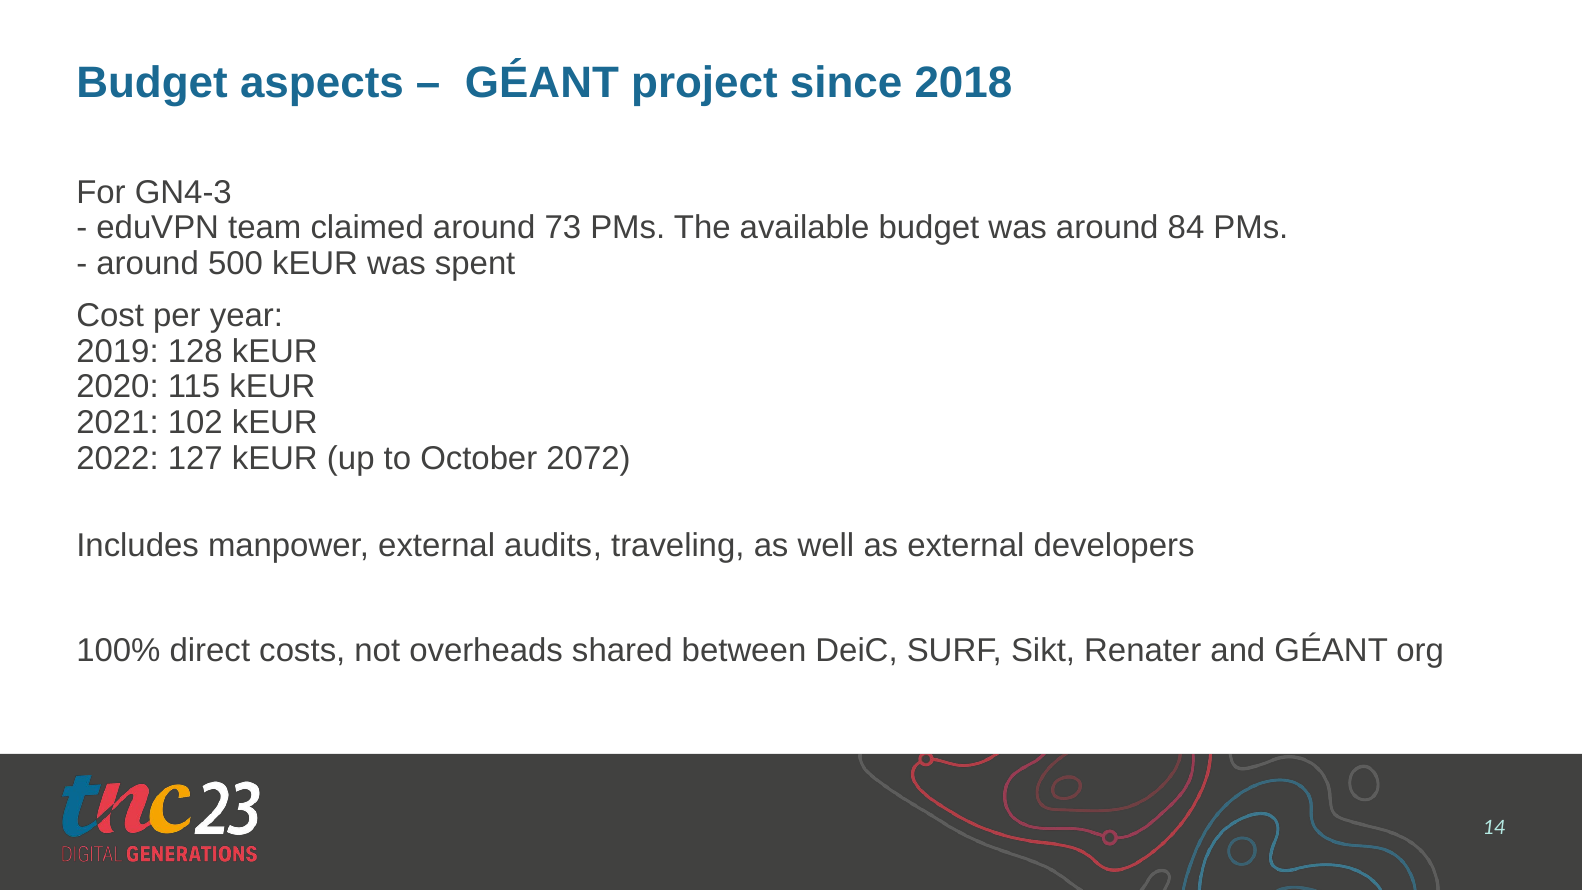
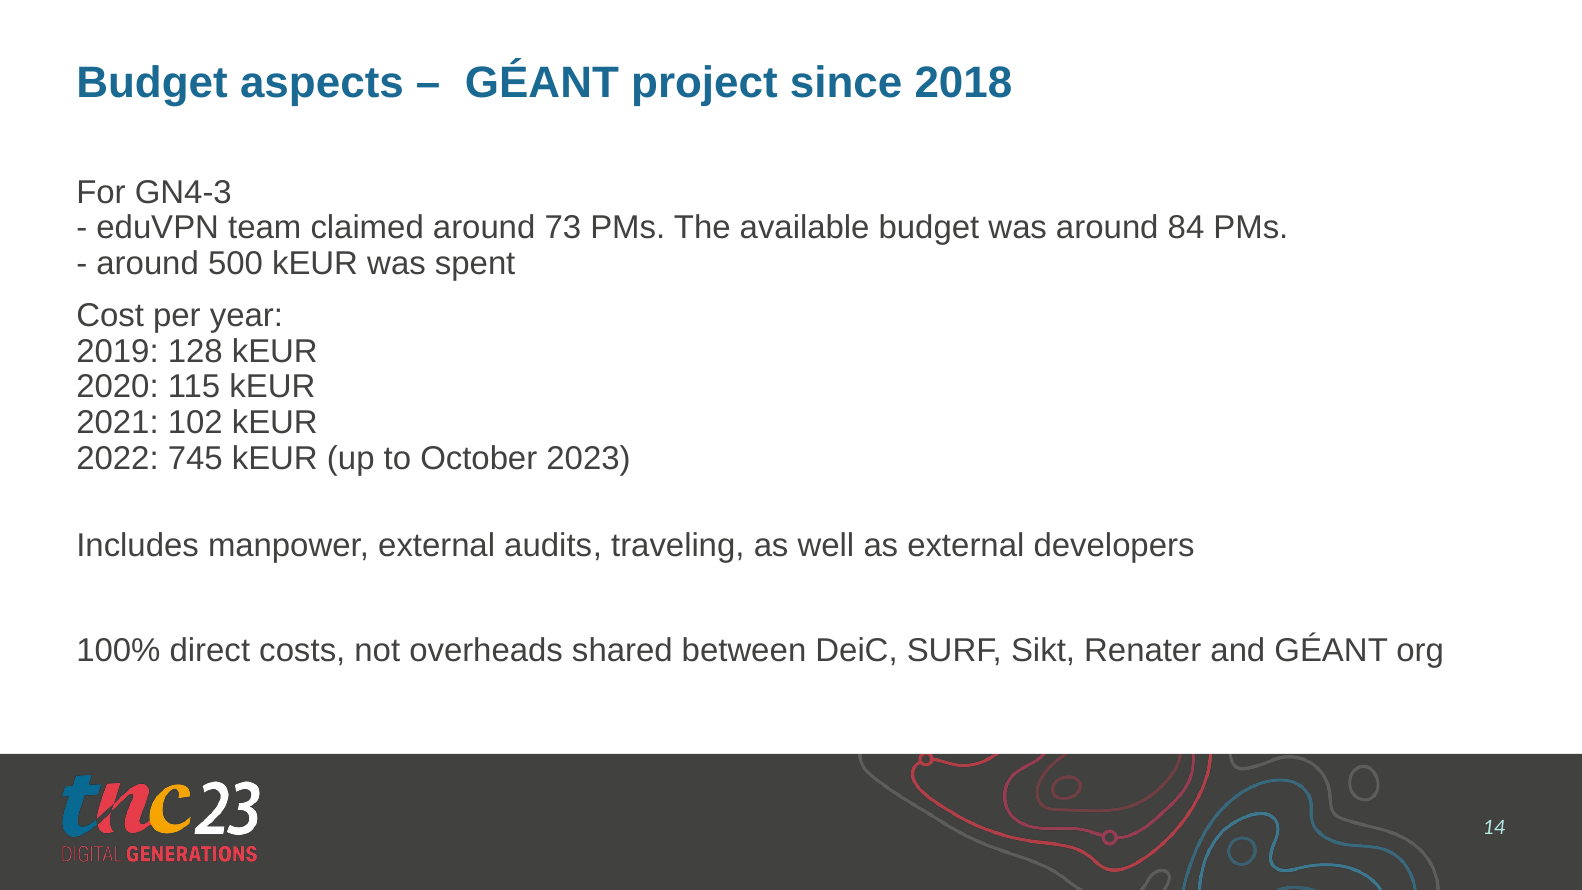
127: 127 -> 745
2072: 2072 -> 2023
